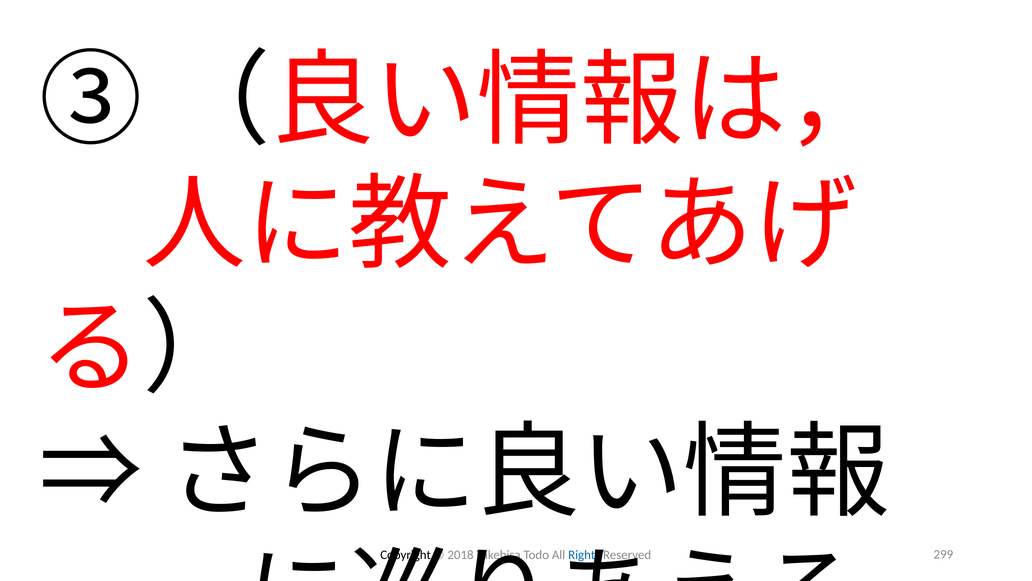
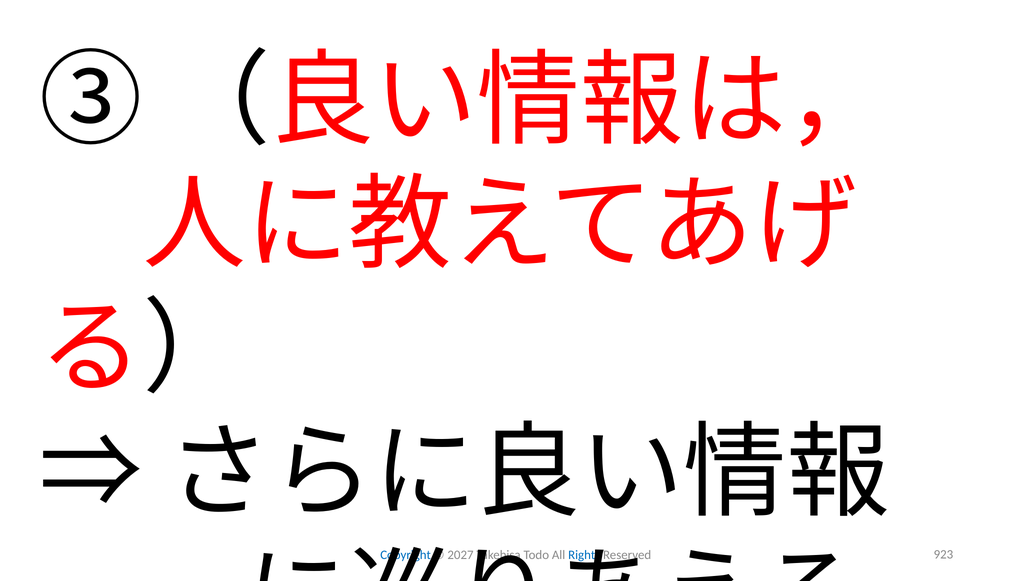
Copyright colour: black -> blue
2018: 2018 -> 2027
299: 299 -> 923
